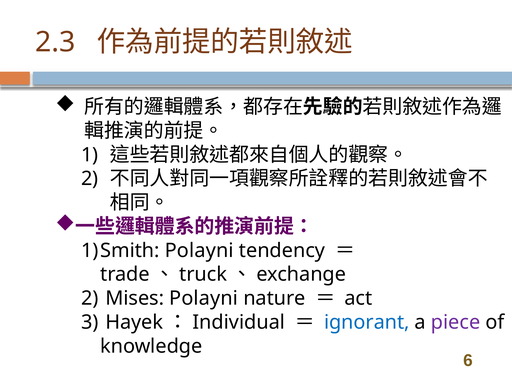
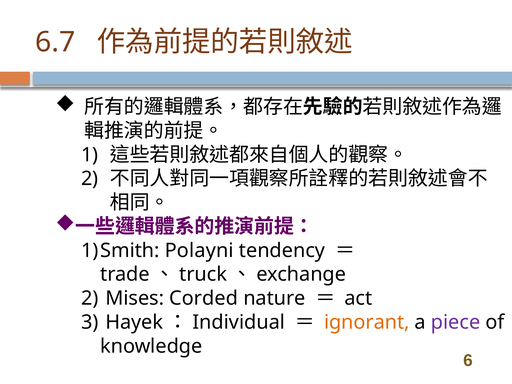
2.3: 2.3 -> 6.7
Mises Polayni: Polayni -> Corded
ignorant colour: blue -> orange
